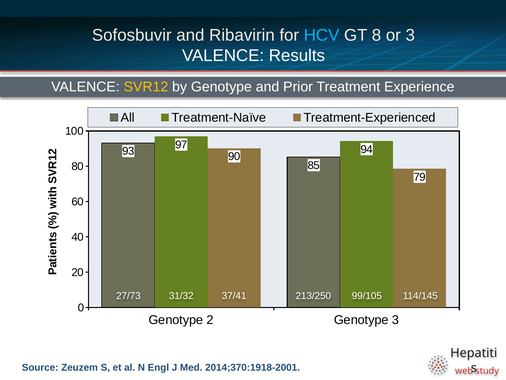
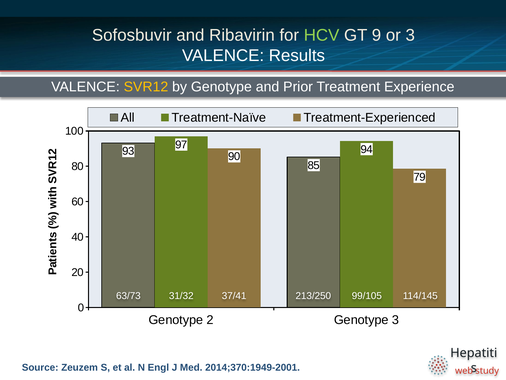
HCV colour: light blue -> light green
8: 8 -> 9
27/73: 27/73 -> 63/73
2014;370:1918-2001: 2014;370:1918-2001 -> 2014;370:1949-2001
